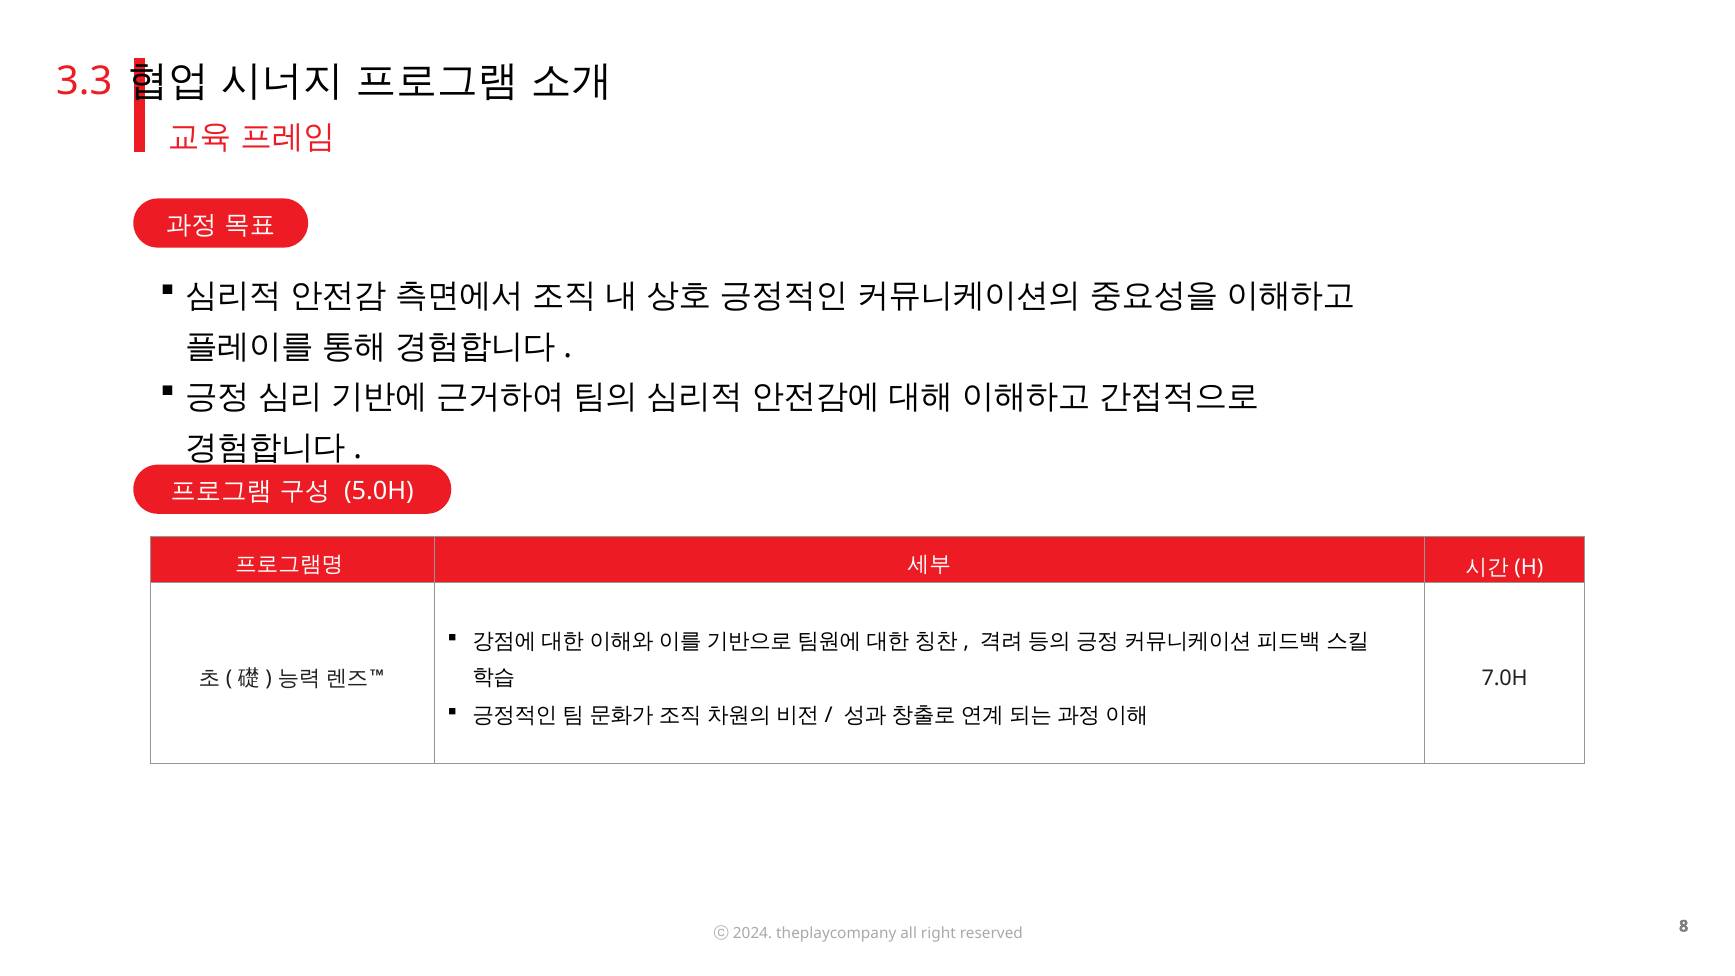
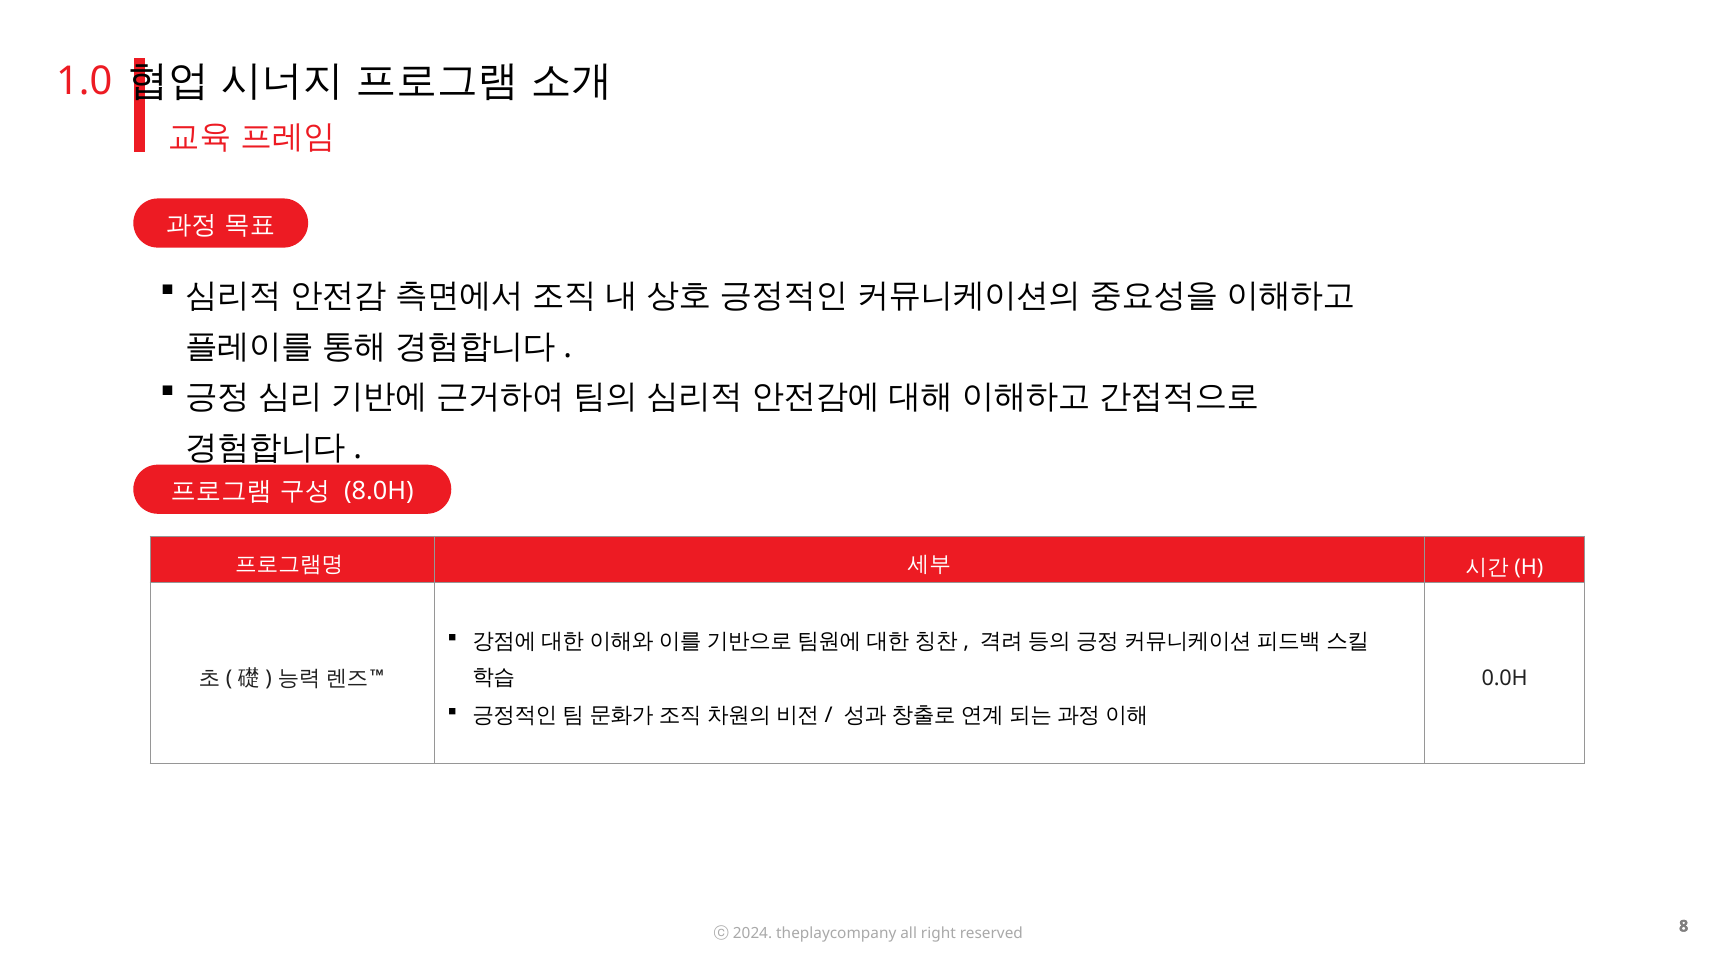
3.3: 3.3 -> 1.0
5.0H: 5.0H -> 8.0H
7.0H: 7.0H -> 0.0H
